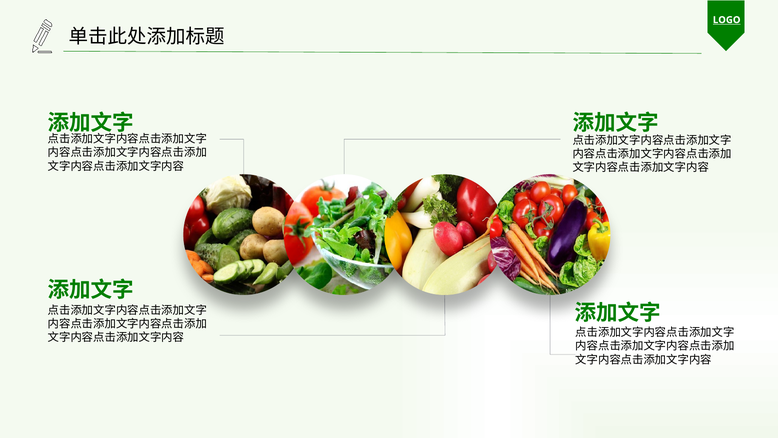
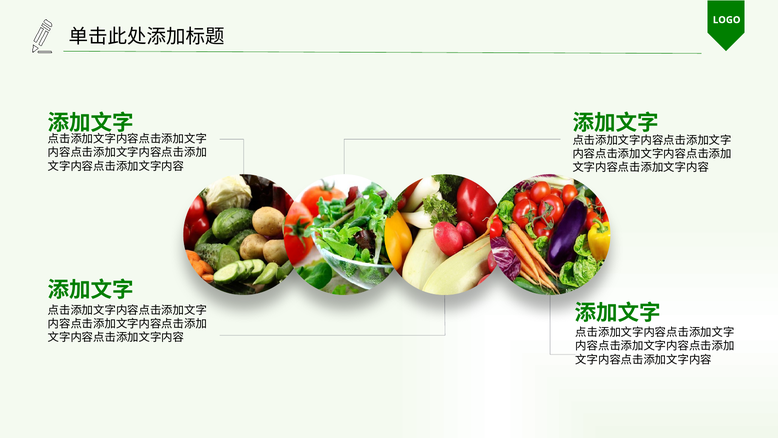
LOGO underline: present -> none
